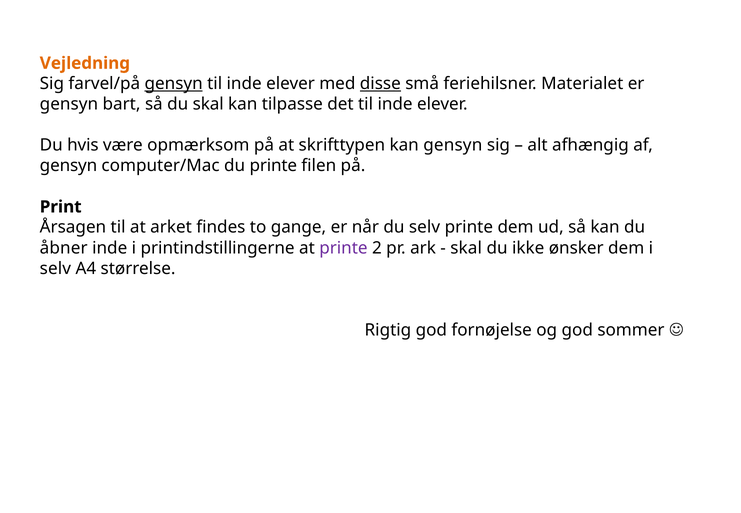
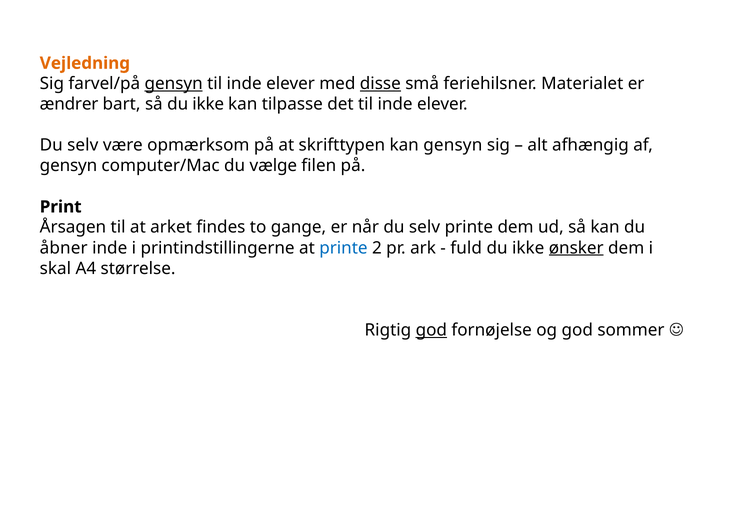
gensyn at (69, 104): gensyn -> ændrer
så du skal: skal -> ikke
hvis at (83, 145): hvis -> selv
du printe: printe -> vælge
printe at (343, 248) colour: purple -> blue
skal at (466, 248): skal -> fuld
ønsker underline: none -> present
selv at (55, 268): selv -> skal
god at (431, 330) underline: none -> present
